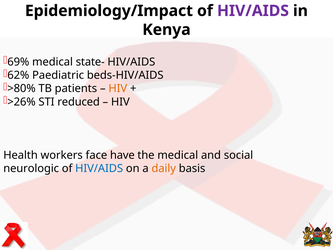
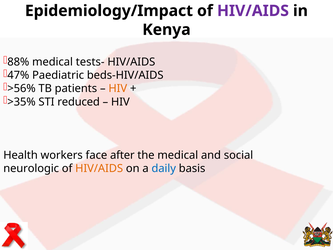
69%: 69% -> 88%
state-: state- -> tests-
62%: 62% -> 47%
>80%: >80% -> >56%
>26%: >26% -> >35%
have: have -> after
HIV/AIDS at (99, 168) colour: blue -> orange
daily colour: orange -> blue
